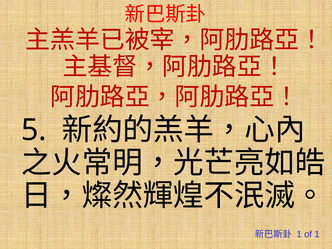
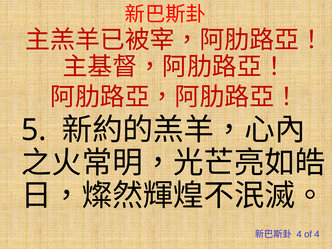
1 at (299, 234): 1 -> 4
of 1: 1 -> 4
